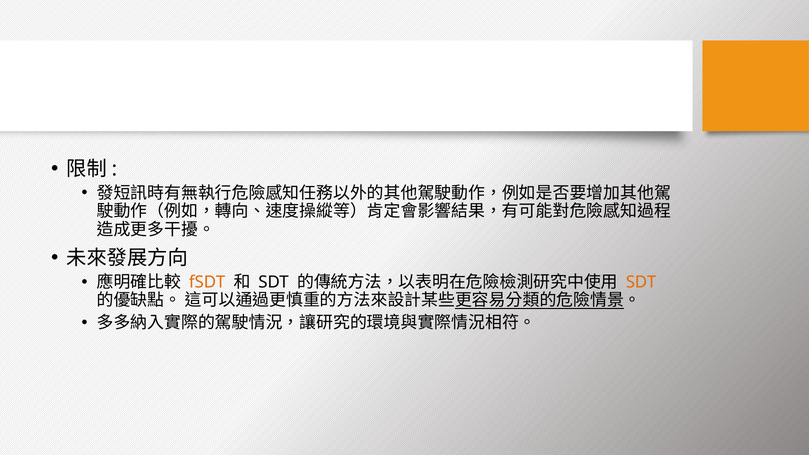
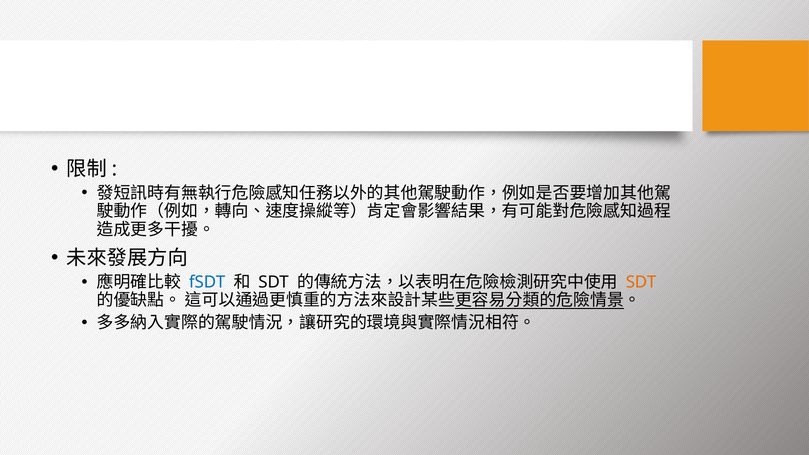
fSDT colour: orange -> blue
